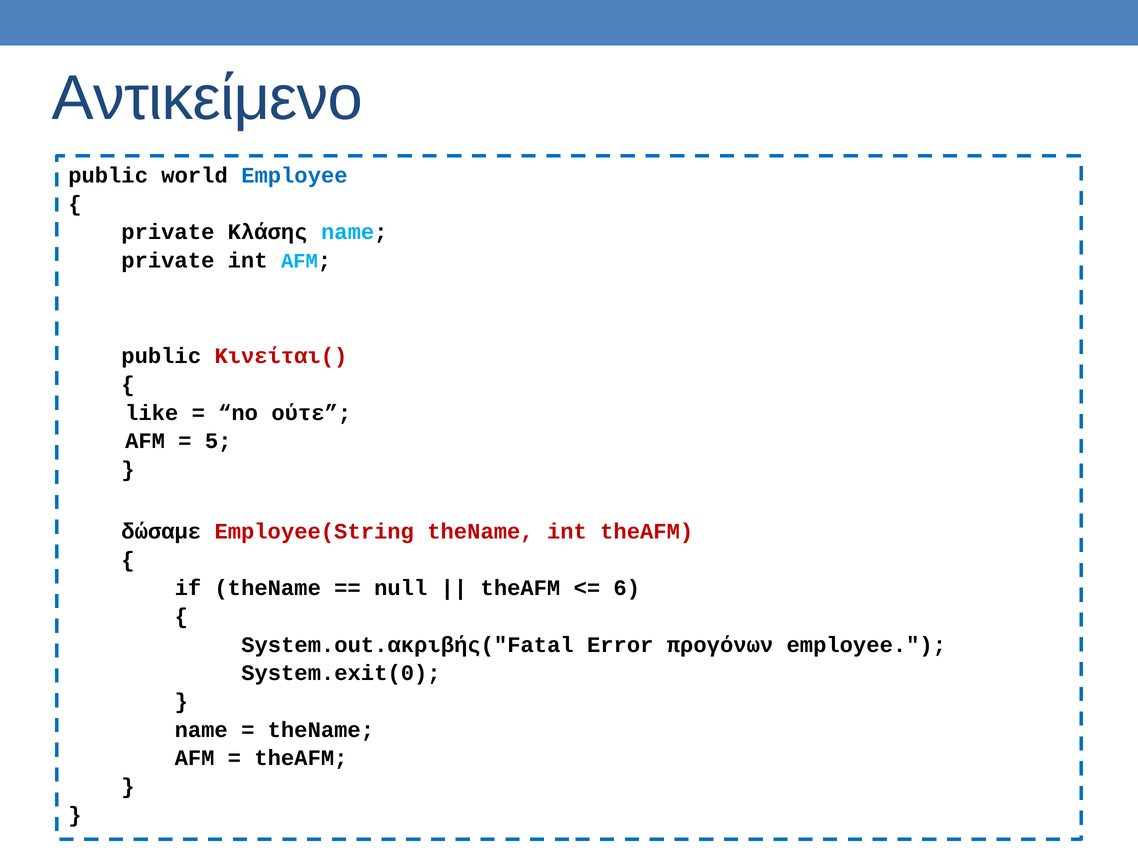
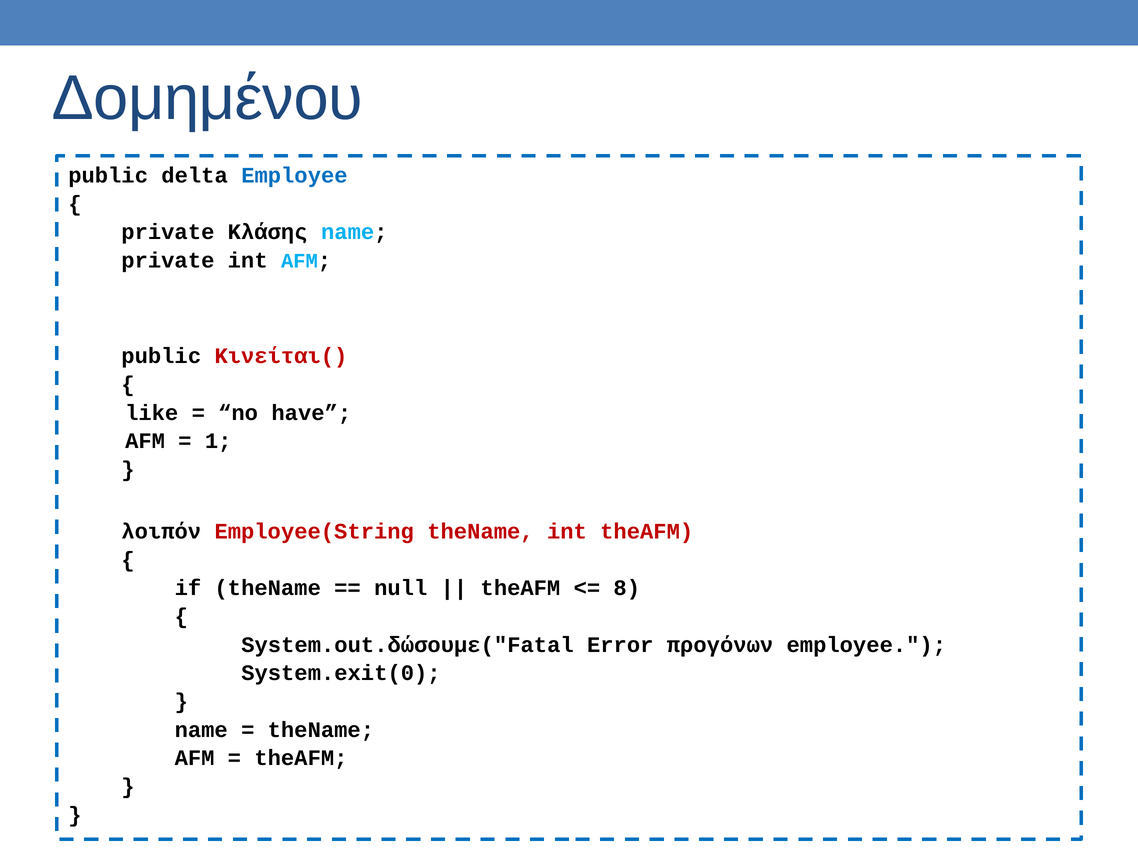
Αντικείμενο: Αντικείμενο -> Δομημένου
world: world -> delta
ούτε: ούτε -> have
5: 5 -> 1
δώσαμε: δώσαμε -> λοιπόν
6: 6 -> 8
System.out.ακριβής("Fatal: System.out.ακριβής("Fatal -> System.out.δώσουμε("Fatal
